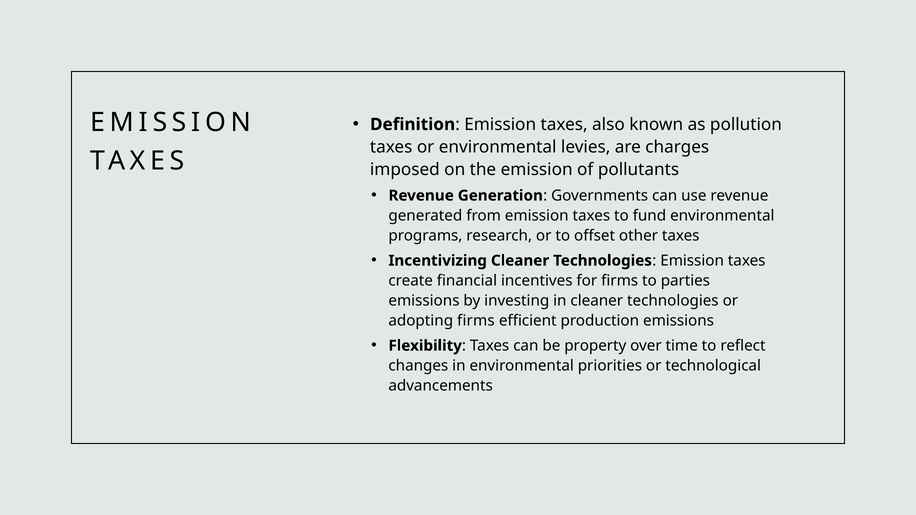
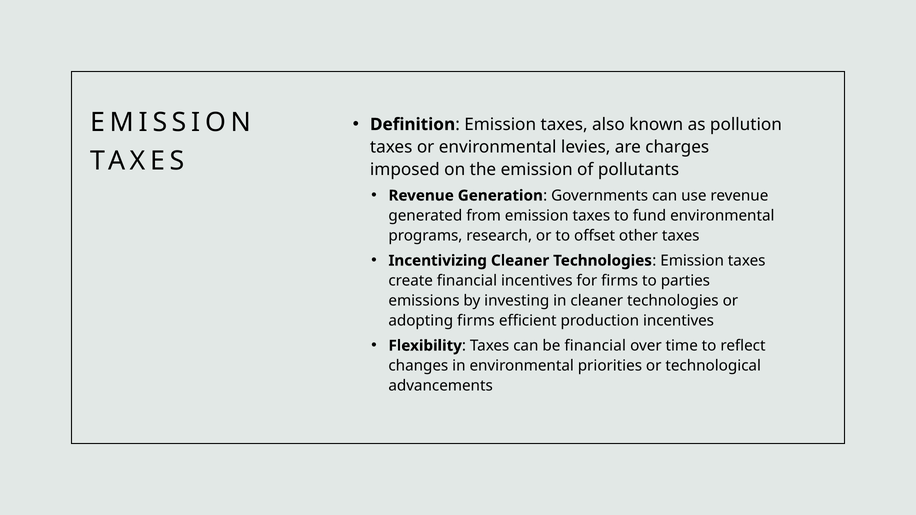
production emissions: emissions -> incentives
be property: property -> financial
